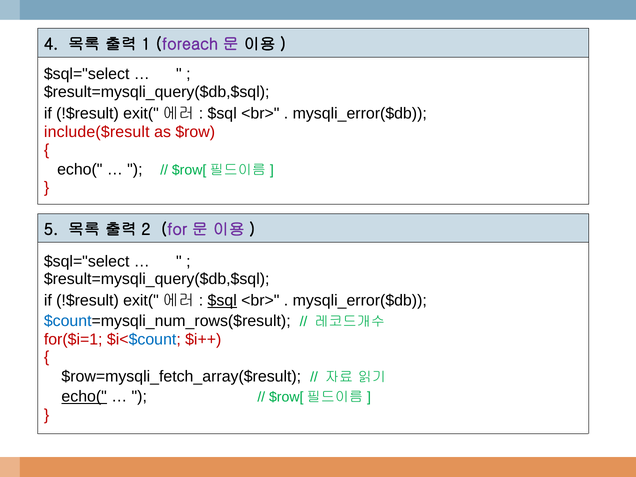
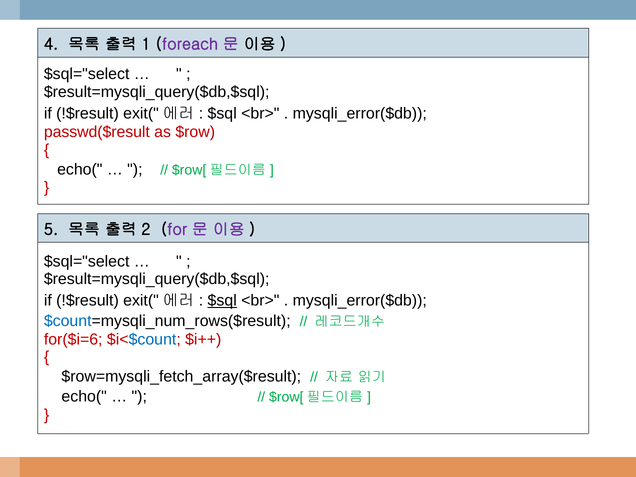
include($result: include($result -> passwd($result
for($i=1: for($i=1 -> for($i=6
echo( at (84, 397) underline: present -> none
